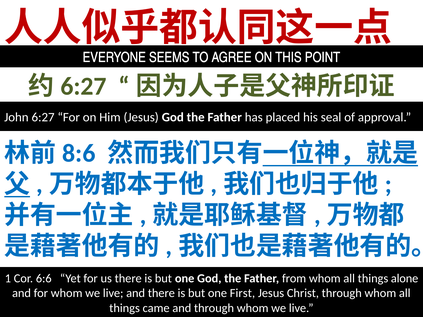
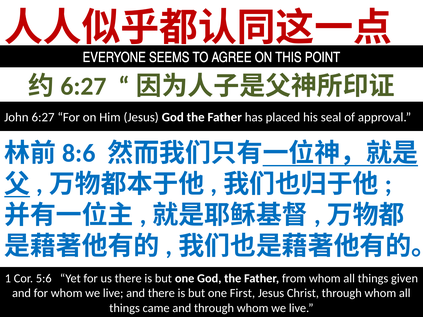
6:6: 6:6 -> 5:6
alone: alone -> given
